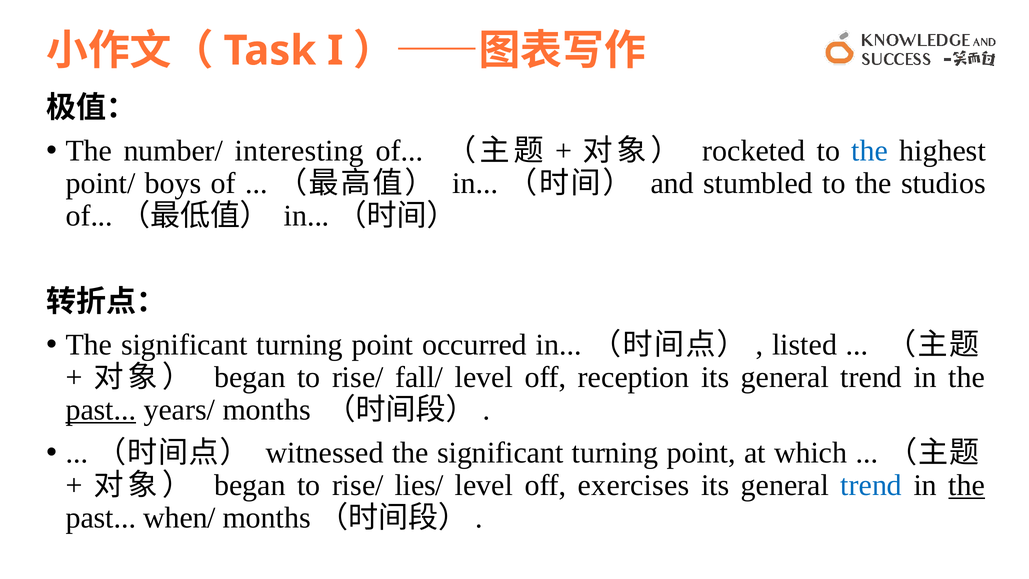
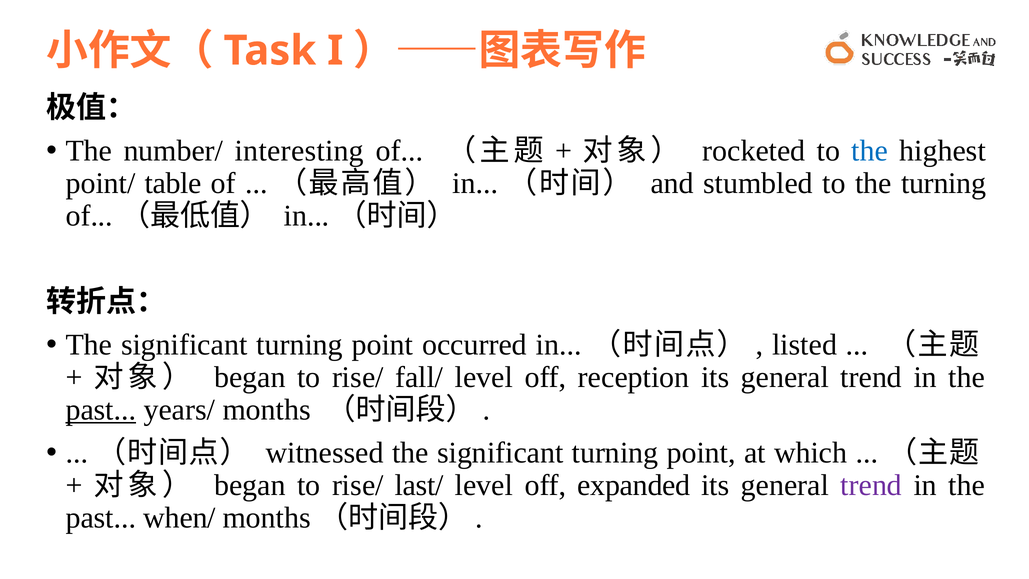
boys: boys -> table
the studios: studios -> turning
lies/: lies/ -> last/
exercises: exercises -> expanded
trend at (871, 485) colour: blue -> purple
the at (967, 485) underline: present -> none
